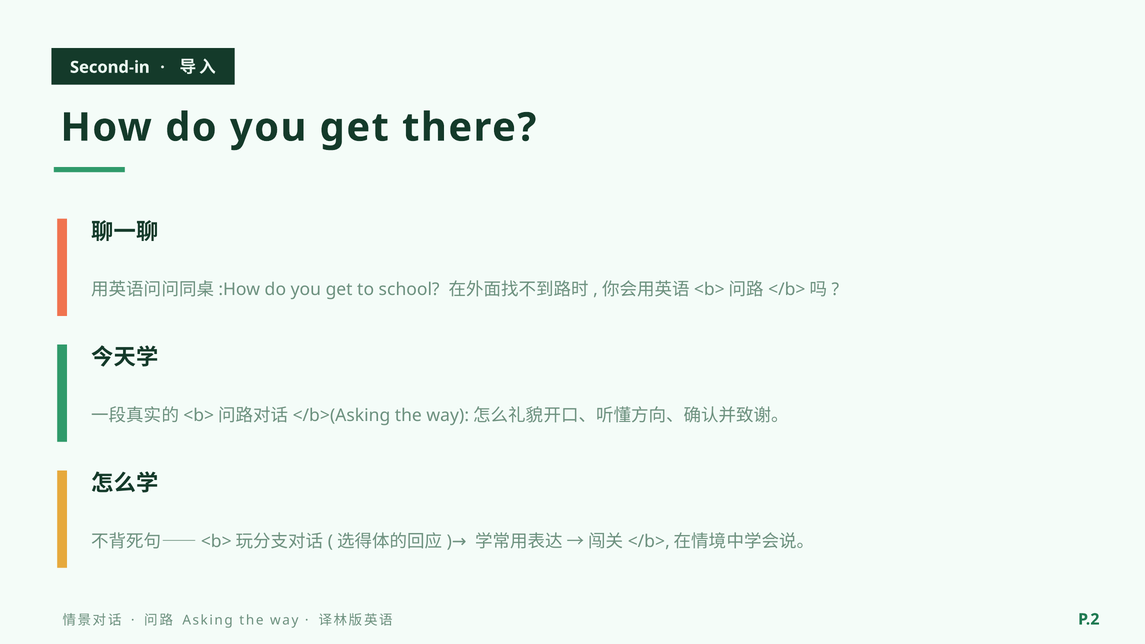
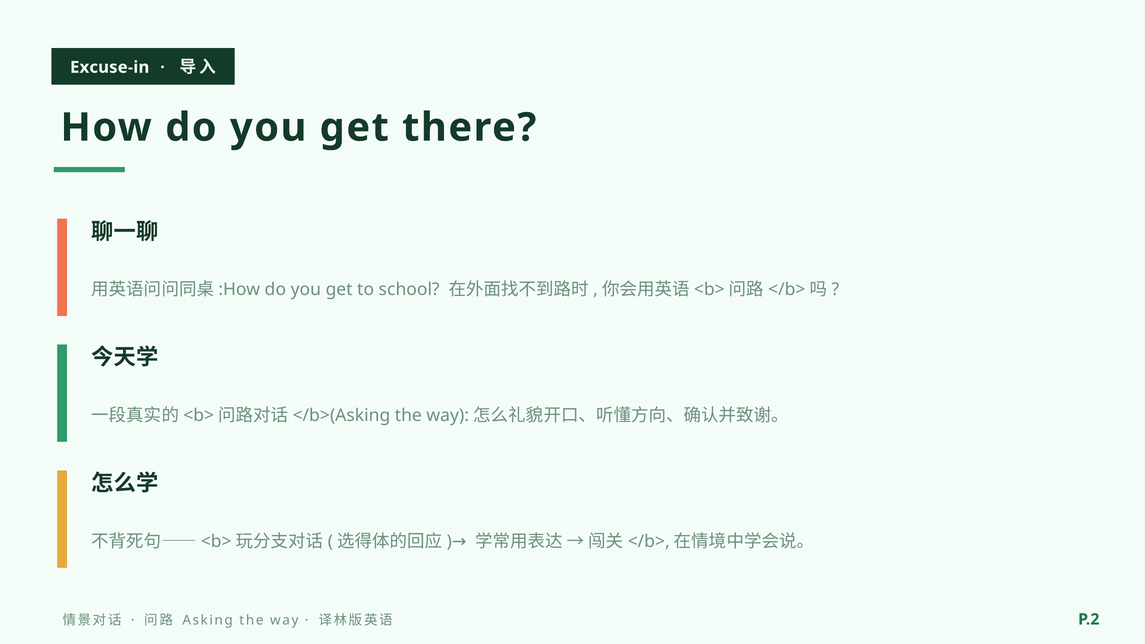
Second-in: Second-in -> Excuse-in
